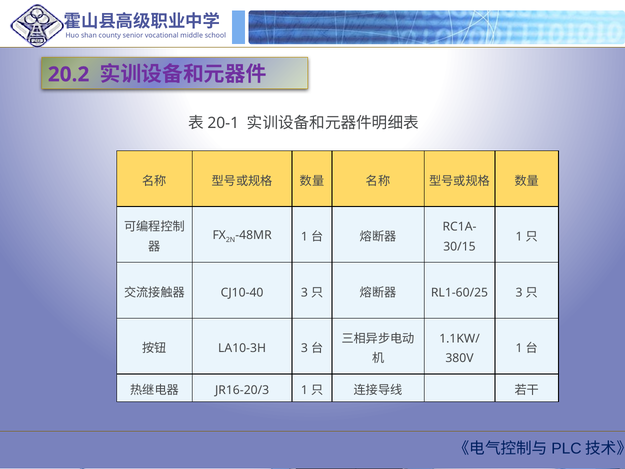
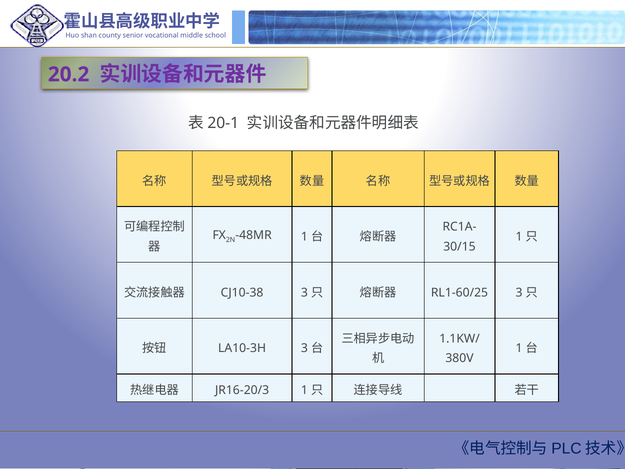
CJ10-40: CJ10-40 -> CJ10-38
